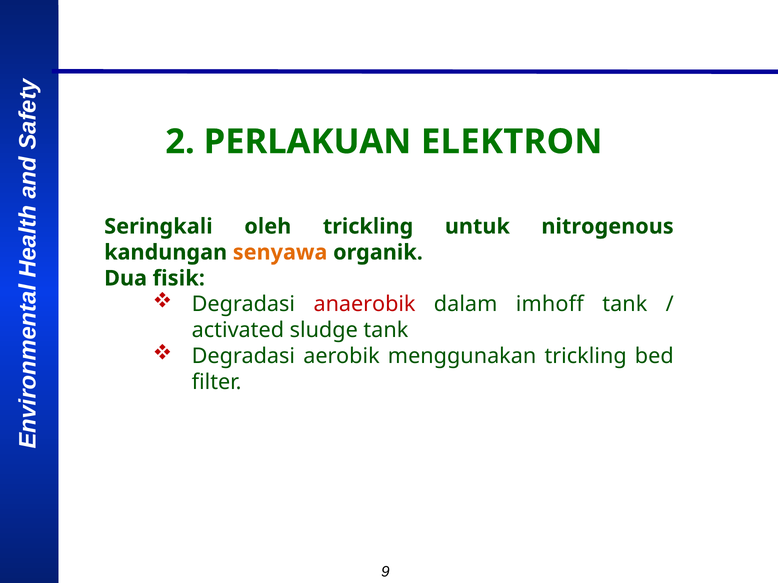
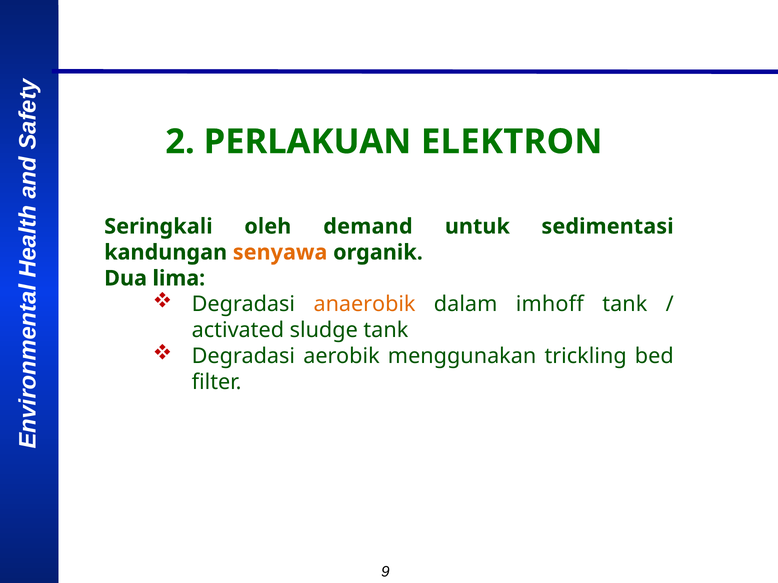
oleh trickling: trickling -> demand
nitrogenous: nitrogenous -> sedimentasi
fisik: fisik -> lima
anaerobik colour: red -> orange
